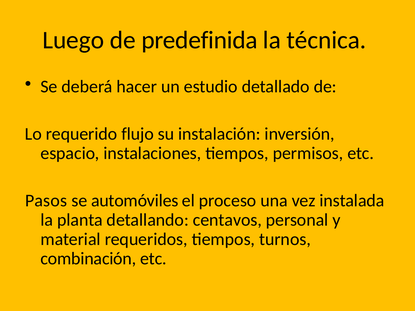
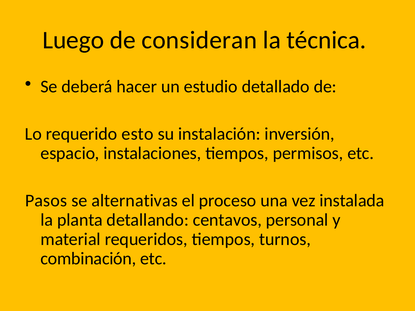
predefinida: predefinida -> consideran
flujo: flujo -> esto
automóviles: automóviles -> alternativas
